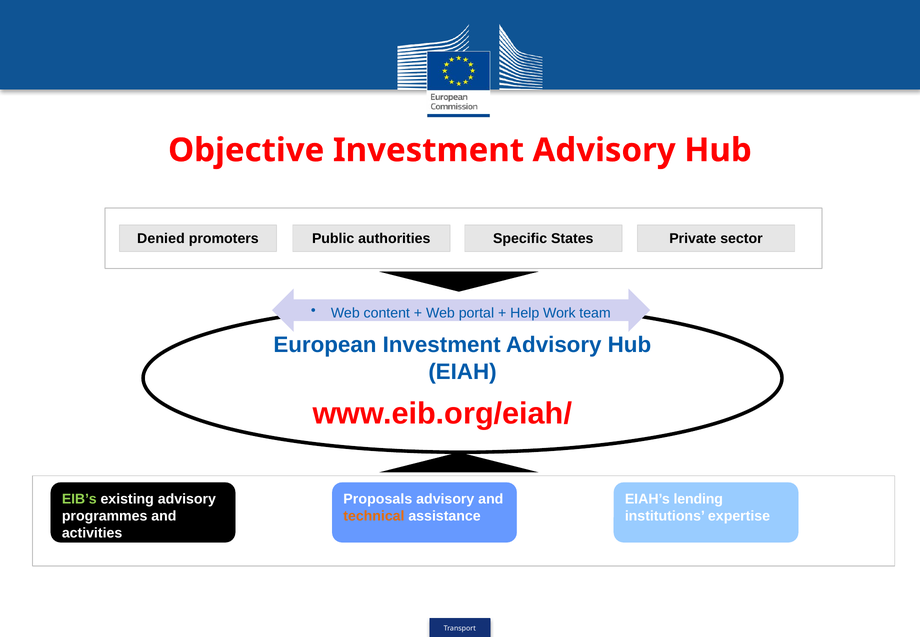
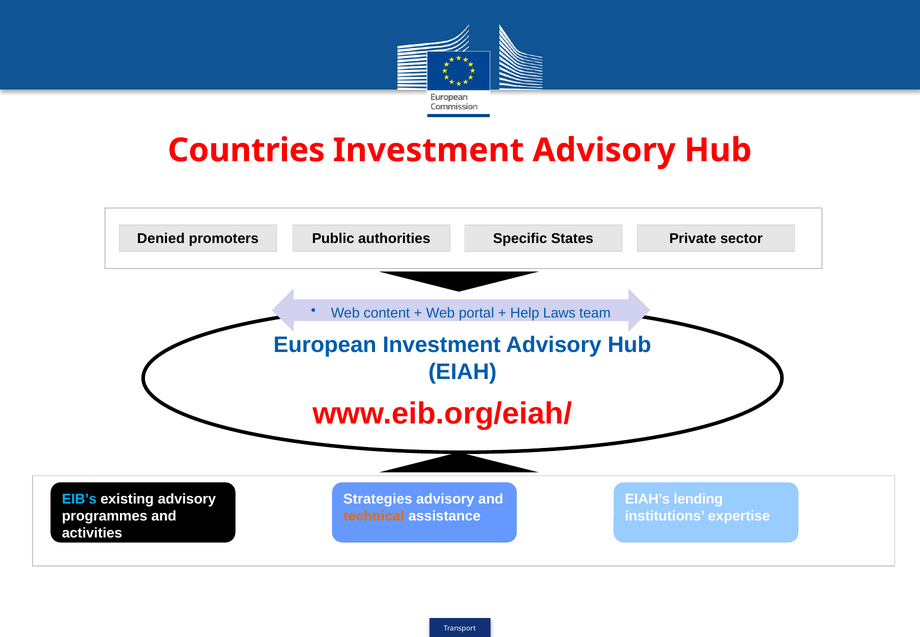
Objective: Objective -> Countries
Work: Work -> Laws
EIB’s colour: light green -> light blue
Proposals: Proposals -> Strategies
